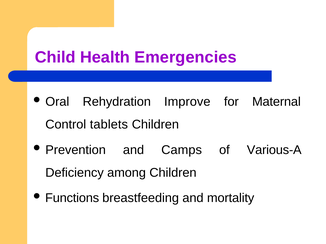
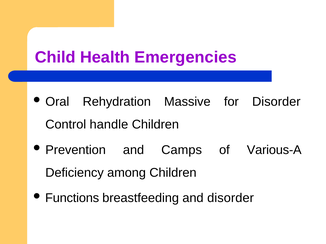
Improve: Improve -> Massive
for Maternal: Maternal -> Disorder
tablets: tablets -> handle
and mortality: mortality -> disorder
